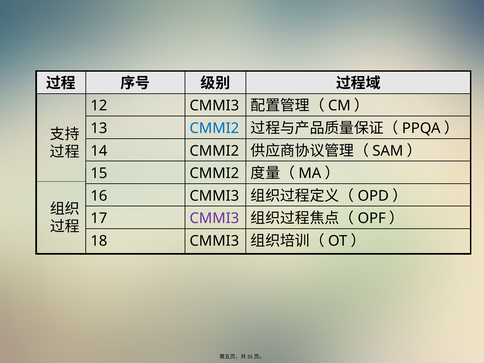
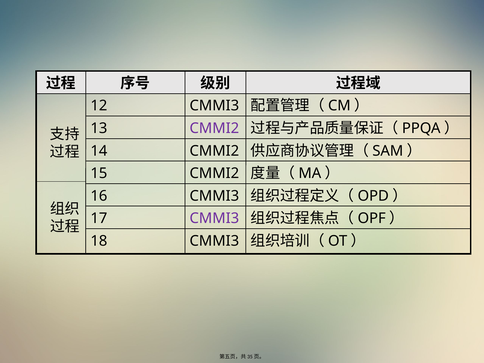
CMMI2 at (214, 128) colour: blue -> purple
